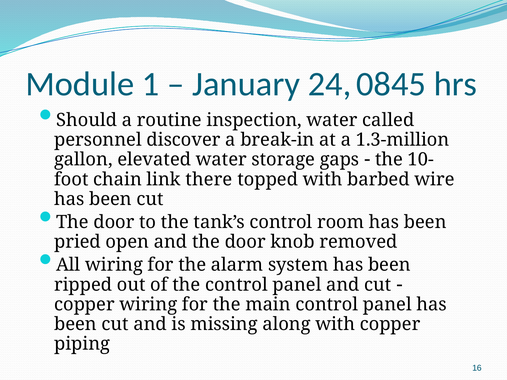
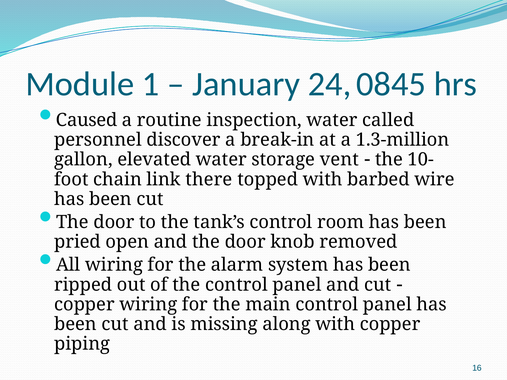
Should: Should -> Caused
gaps: gaps -> vent
